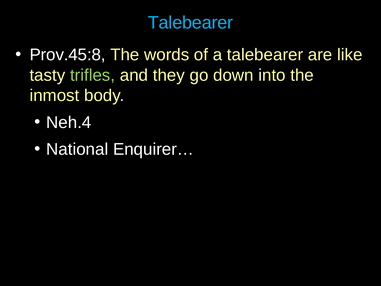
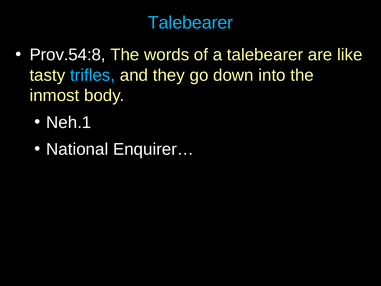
Prov.45:8: Prov.45:8 -> Prov.54:8
trifles colour: light green -> light blue
Neh.4: Neh.4 -> Neh.1
